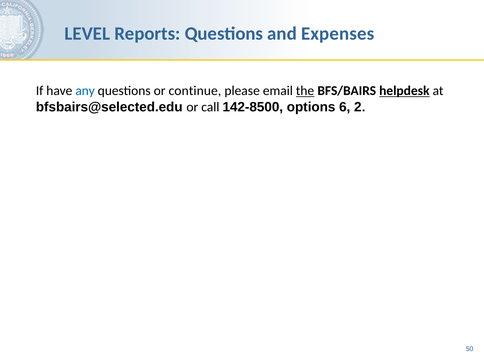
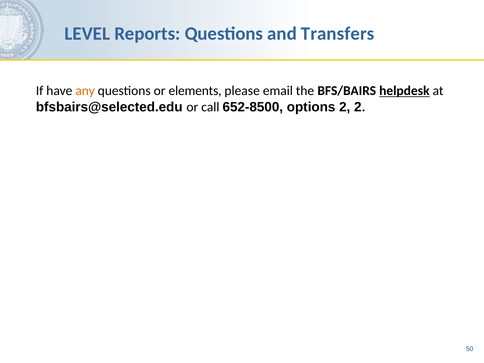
Expenses: Expenses -> Transfers
any colour: blue -> orange
continue: continue -> elements
the underline: present -> none
142-8500: 142-8500 -> 652-8500
options 6: 6 -> 2
